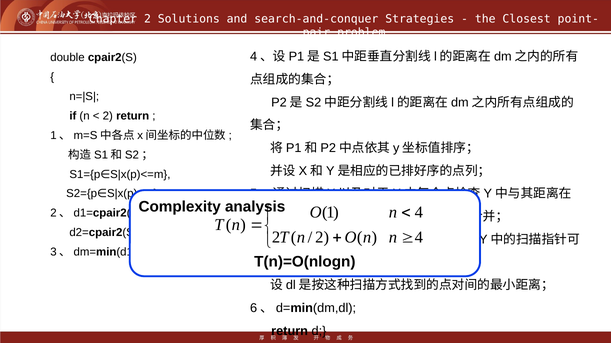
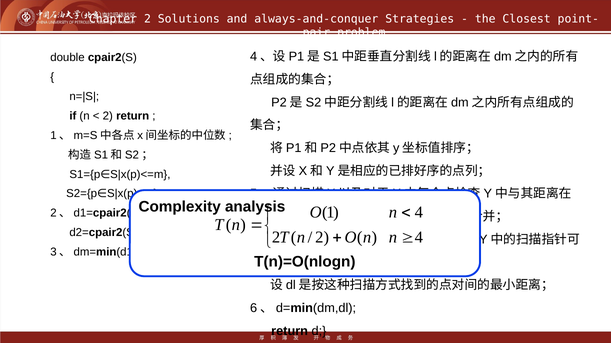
search-and-conquer: search-and-conquer -> always-and-conquer
